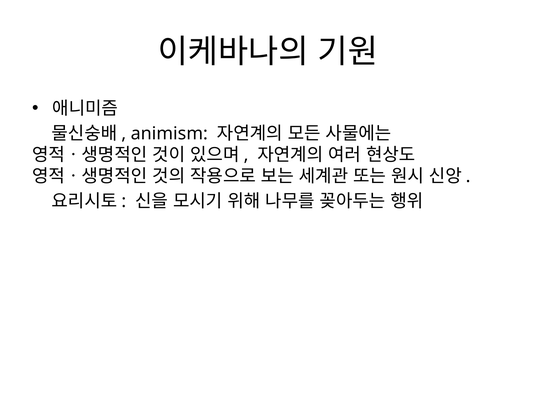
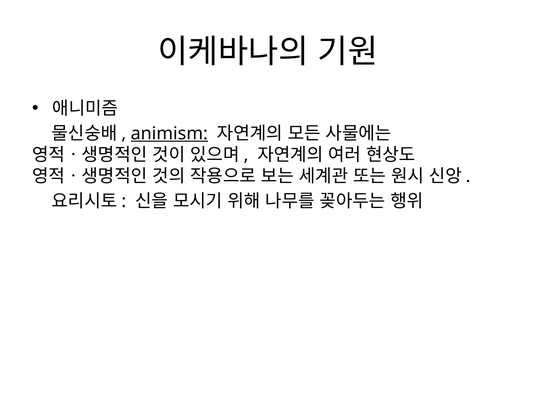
animism underline: none -> present
